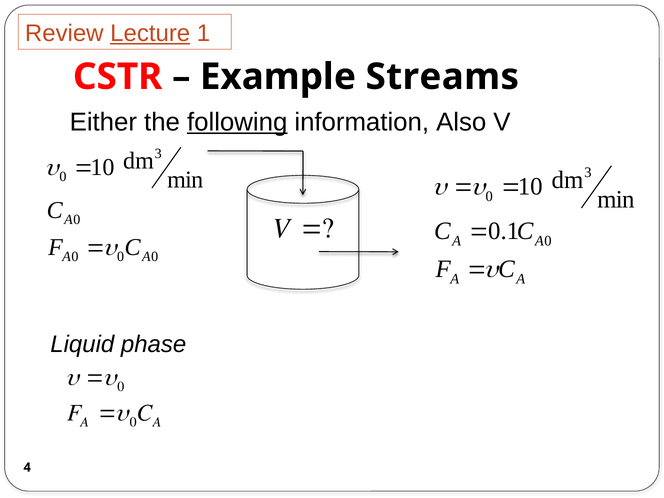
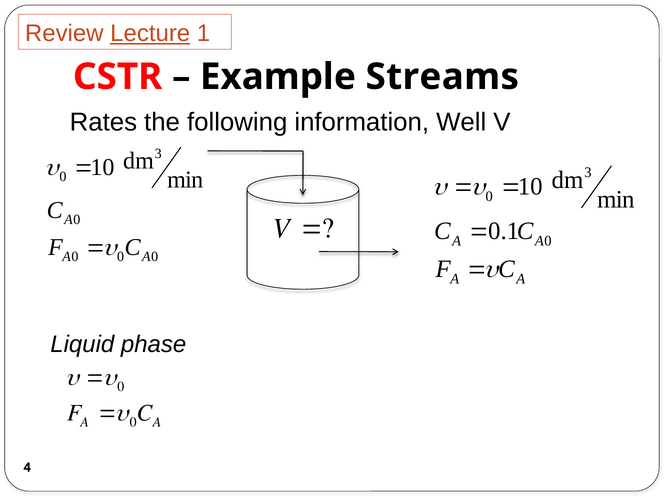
Either: Either -> Rates
following underline: present -> none
Also: Also -> Well
